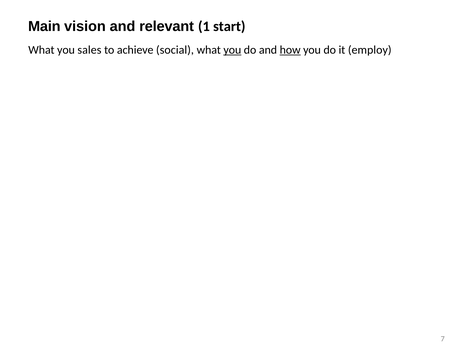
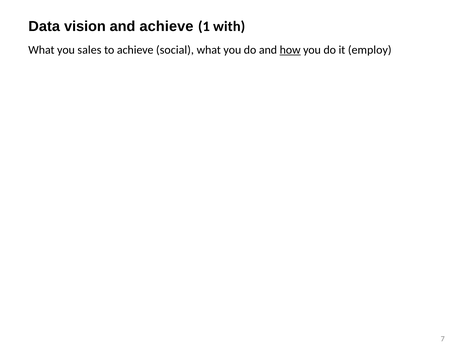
Main: Main -> Data
and relevant: relevant -> achieve
start: start -> with
you at (232, 50) underline: present -> none
